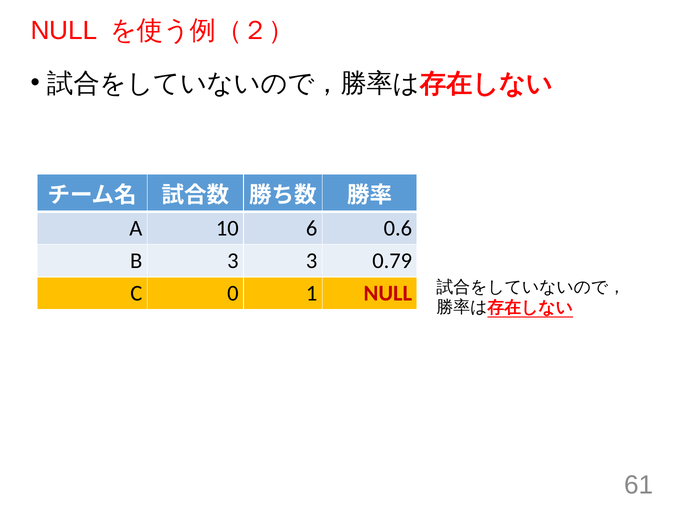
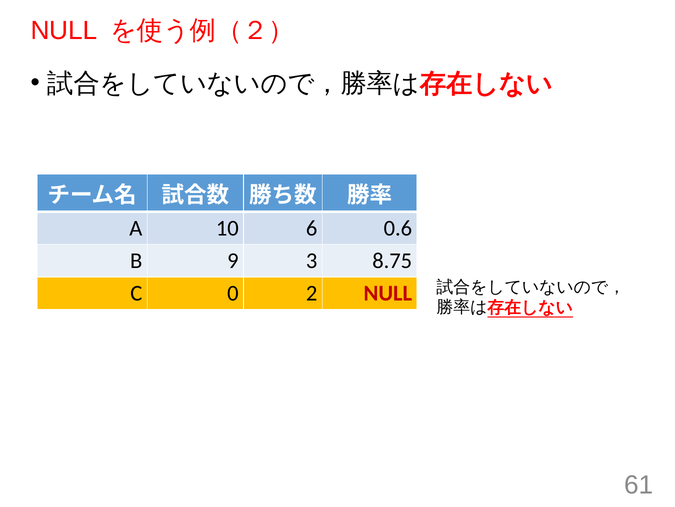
B 3: 3 -> 9
0.79: 0.79 -> 8.75
1: 1 -> 2
